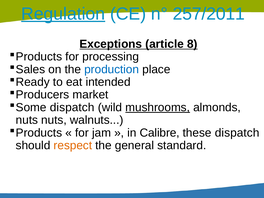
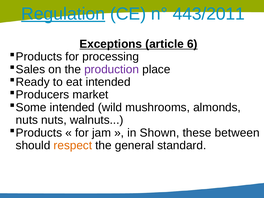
257/2011: 257/2011 -> 443/2011
8: 8 -> 6
production colour: blue -> purple
dispatch at (72, 107): dispatch -> intended
mushrooms underline: present -> none
Calibre: Calibre -> Shown
these dispatch: dispatch -> between
